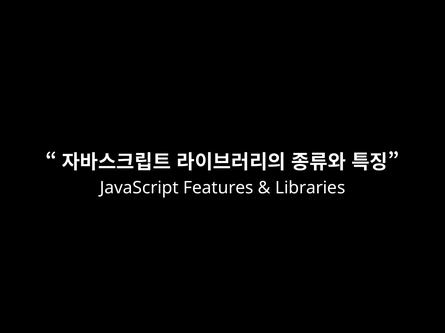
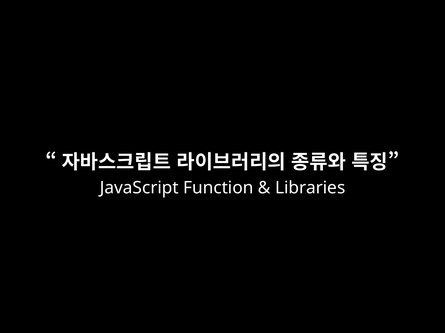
Features: Features -> Function
